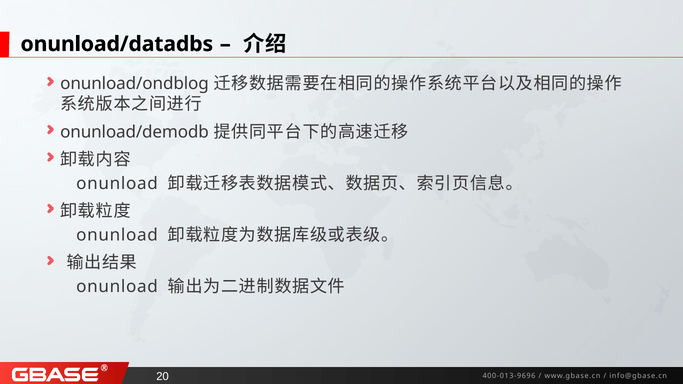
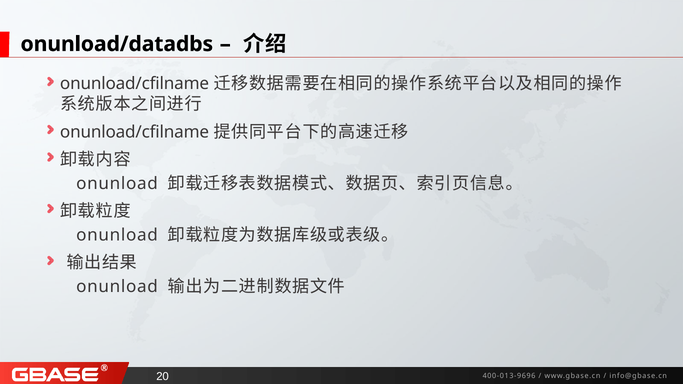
onunload/ondblog at (134, 84): onunload/ondblog -> onunload/cfilname
onunload/demodb at (135, 132): onunload/demodb -> onunload/cfilname
